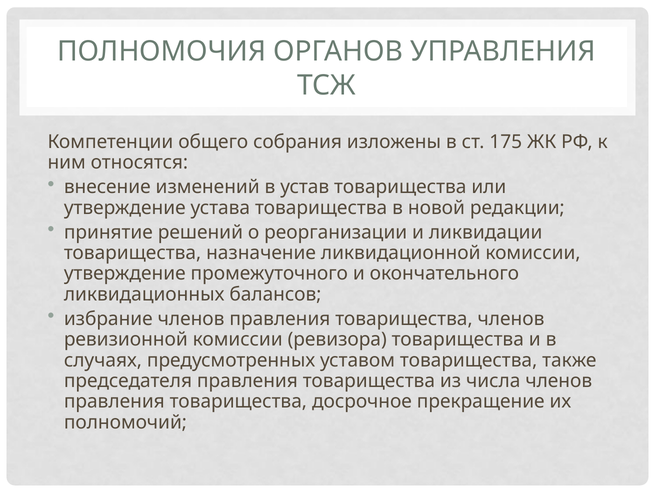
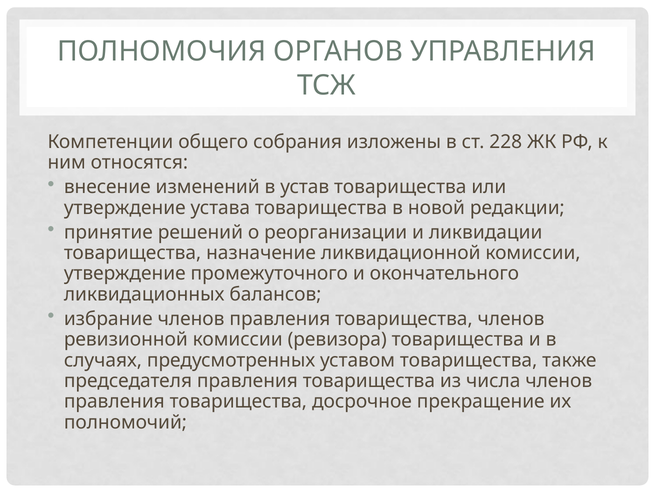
175: 175 -> 228
